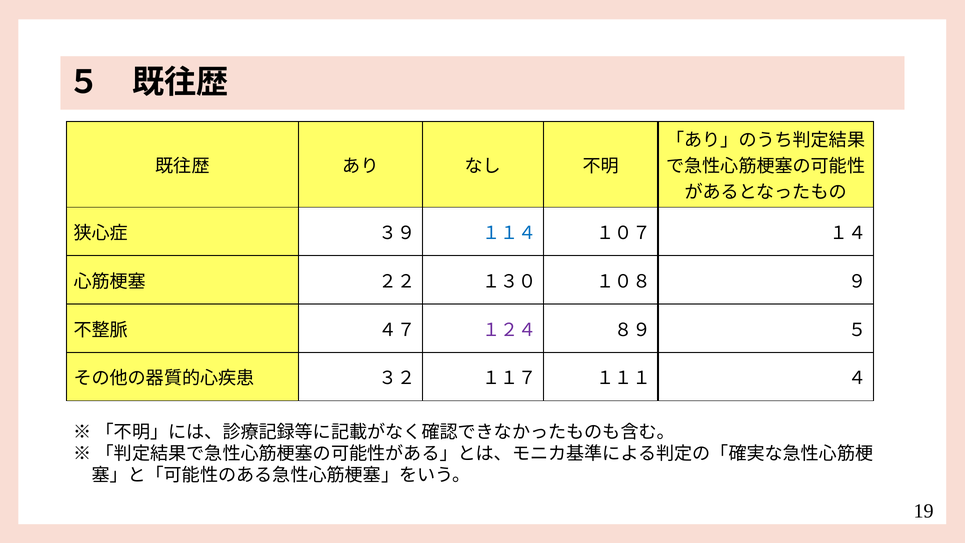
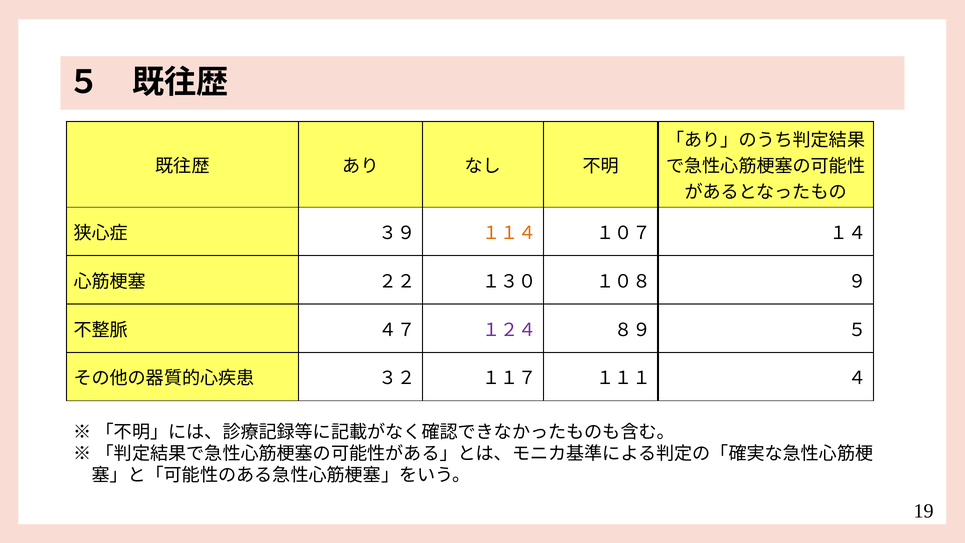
１１４ colour: blue -> orange
